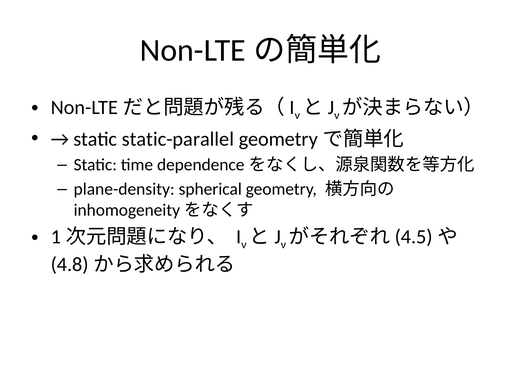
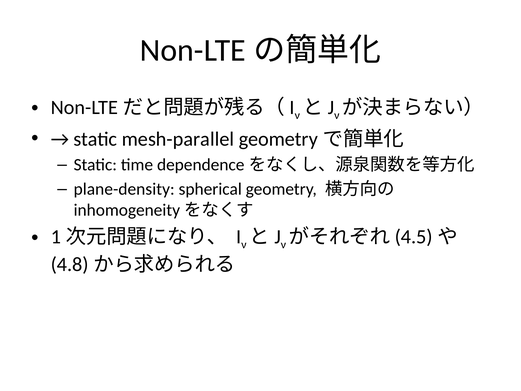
static-parallel: static-parallel -> mesh-parallel
